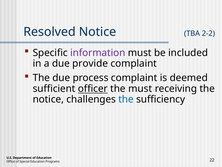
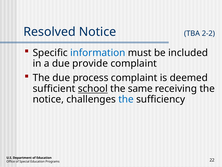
information colour: purple -> blue
officer: officer -> school
the must: must -> same
